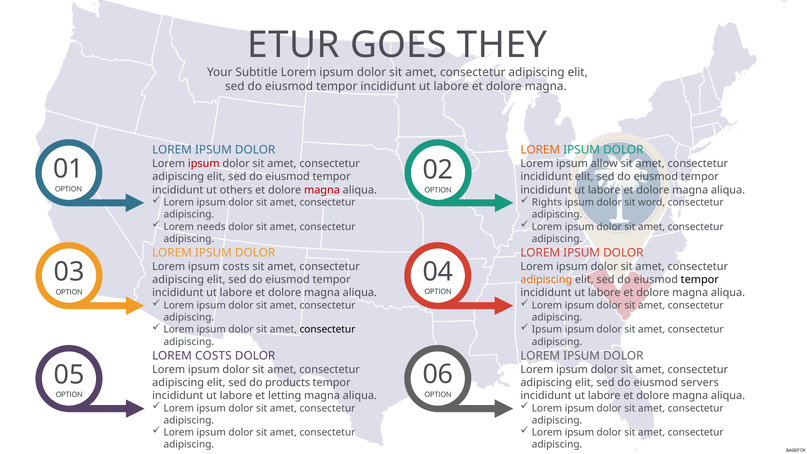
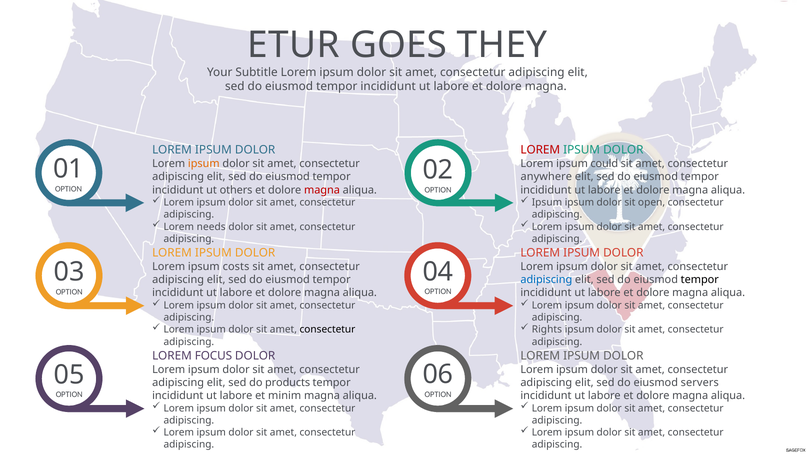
LOREM at (540, 150) colour: orange -> red
ipsum at (204, 164) colour: red -> orange
allow: allow -> could
incididunt at (546, 177): incididunt -> anywhere
Rights at (547, 202): Rights -> Ipsum
word: word -> open
adipiscing at (546, 280) colour: orange -> blue
Ipsum at (547, 330): Ipsum -> Rights
LOREM COSTS: COSTS -> FOCUS
letting: letting -> minim
